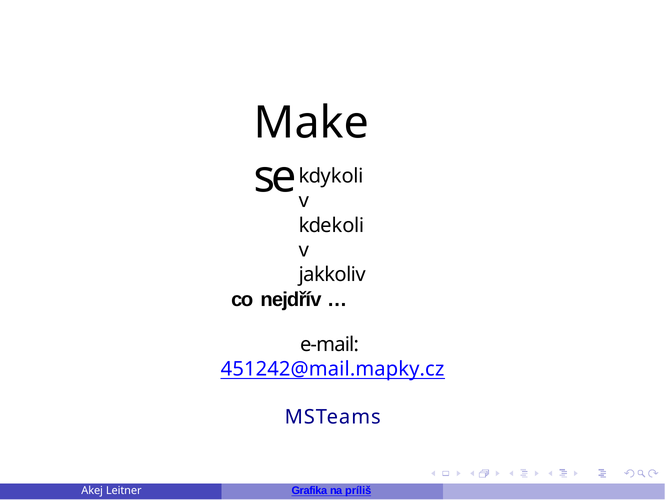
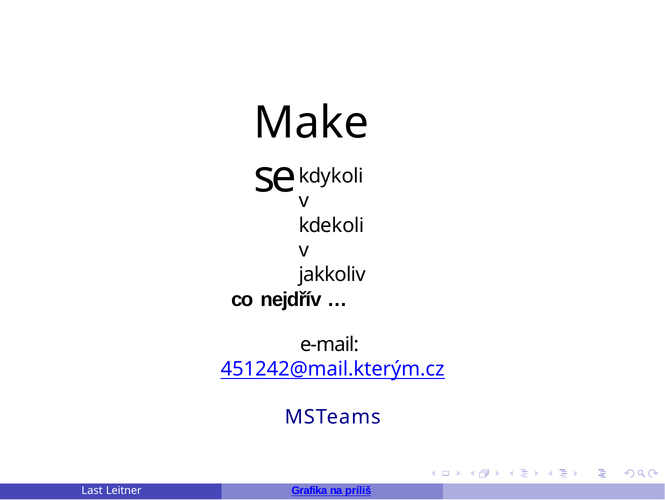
451242@mail.mapky.cz: 451242@mail.mapky.cz -> 451242@mail.kterým.cz
Akej: Akej -> Last
